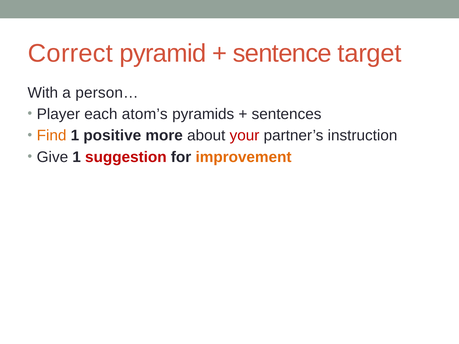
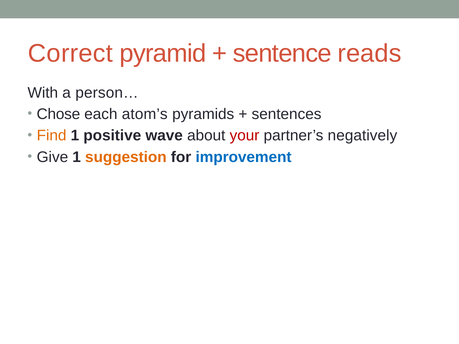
target: target -> reads
Player: Player -> Chose
more: more -> wave
instruction: instruction -> negatively
suggestion colour: red -> orange
improvement colour: orange -> blue
